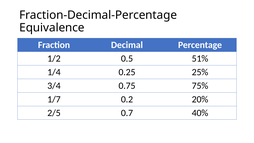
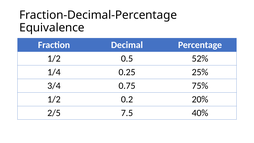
51%: 51% -> 52%
1/7 at (54, 99): 1/7 -> 1/2
0.7: 0.7 -> 7.5
